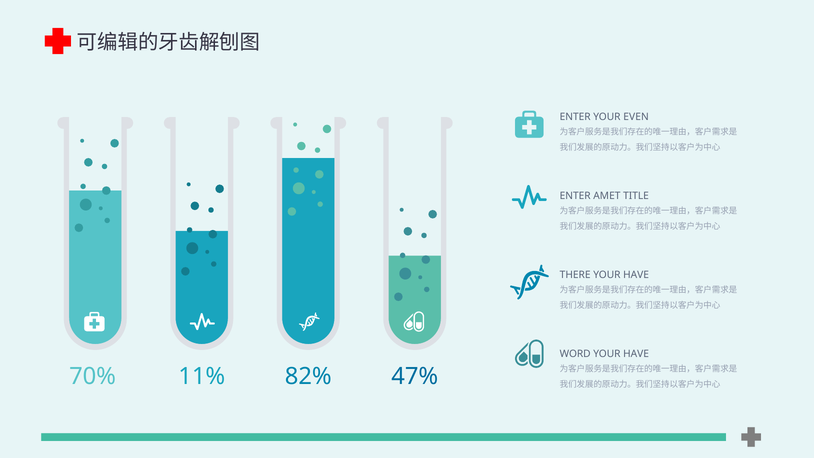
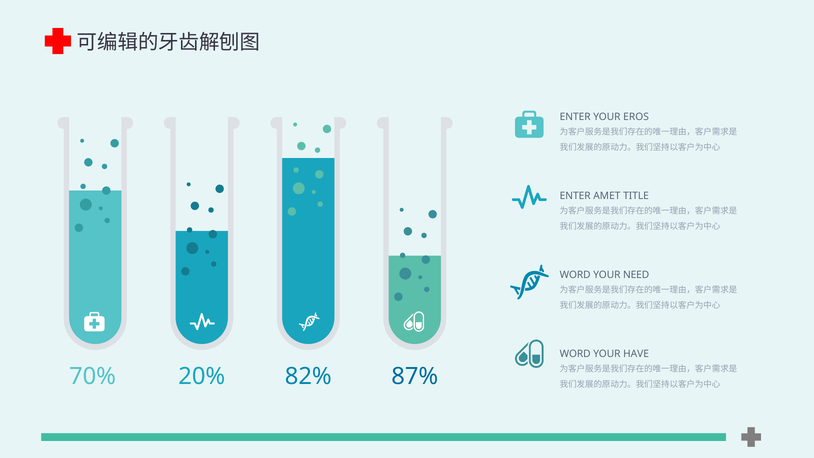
EVEN: EVEN -> EROS
THERE at (575, 275): THERE -> WORD
HAVE at (636, 275): HAVE -> NEED
11%: 11% -> 20%
47%: 47% -> 87%
